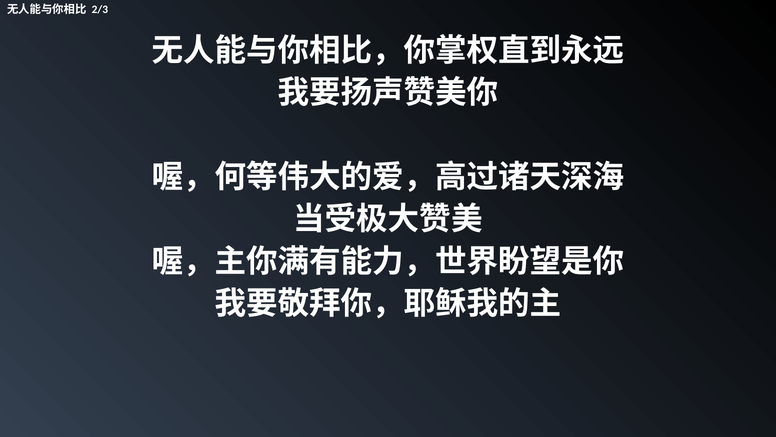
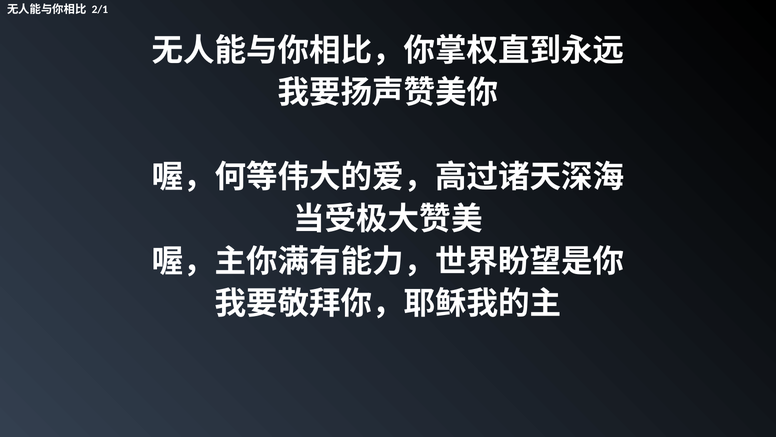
2/3: 2/3 -> 2/1
